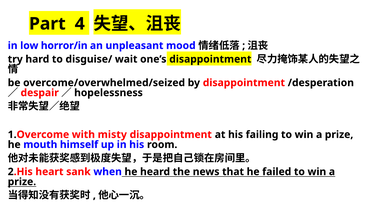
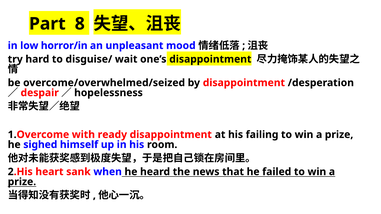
4: 4 -> 8
misty: misty -> ready
mouth: mouth -> sighed
